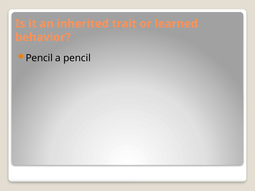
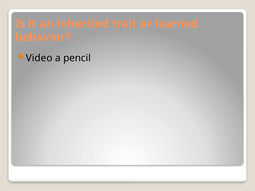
Pencil at (39, 58): Pencil -> Video
